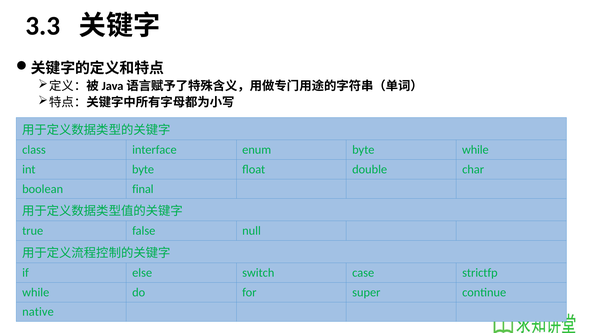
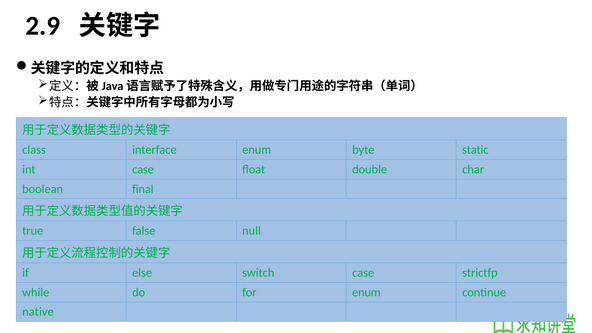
3.3: 3.3 -> 2.9
byte while: while -> static
int byte: byte -> case
for super: super -> enum
